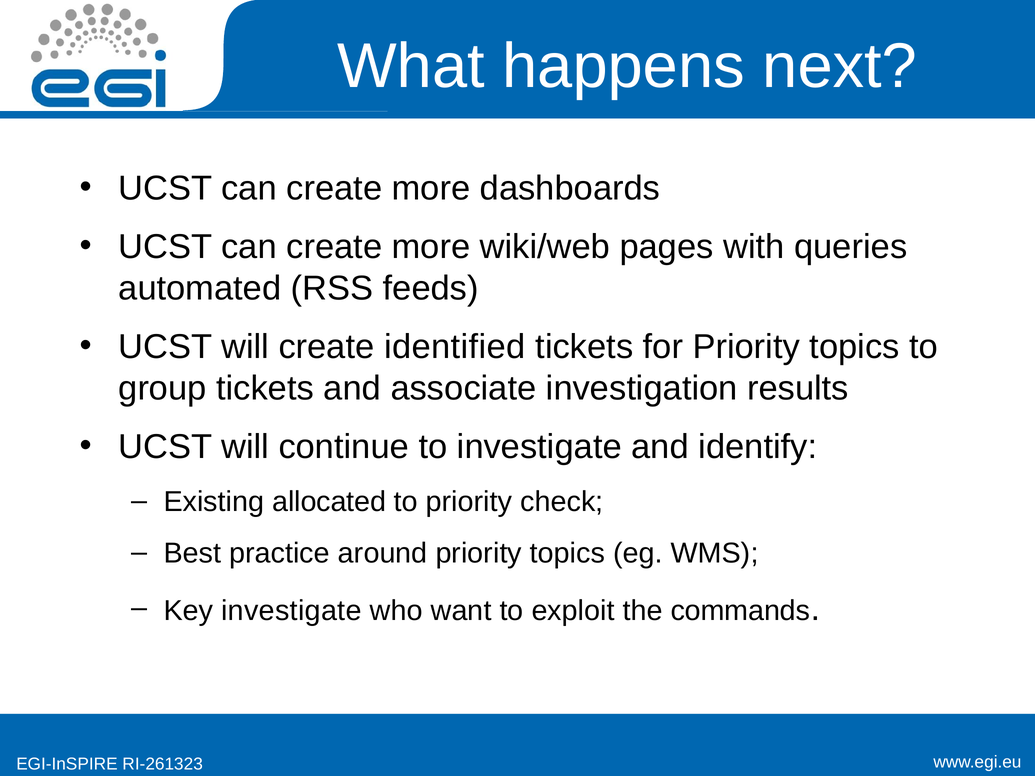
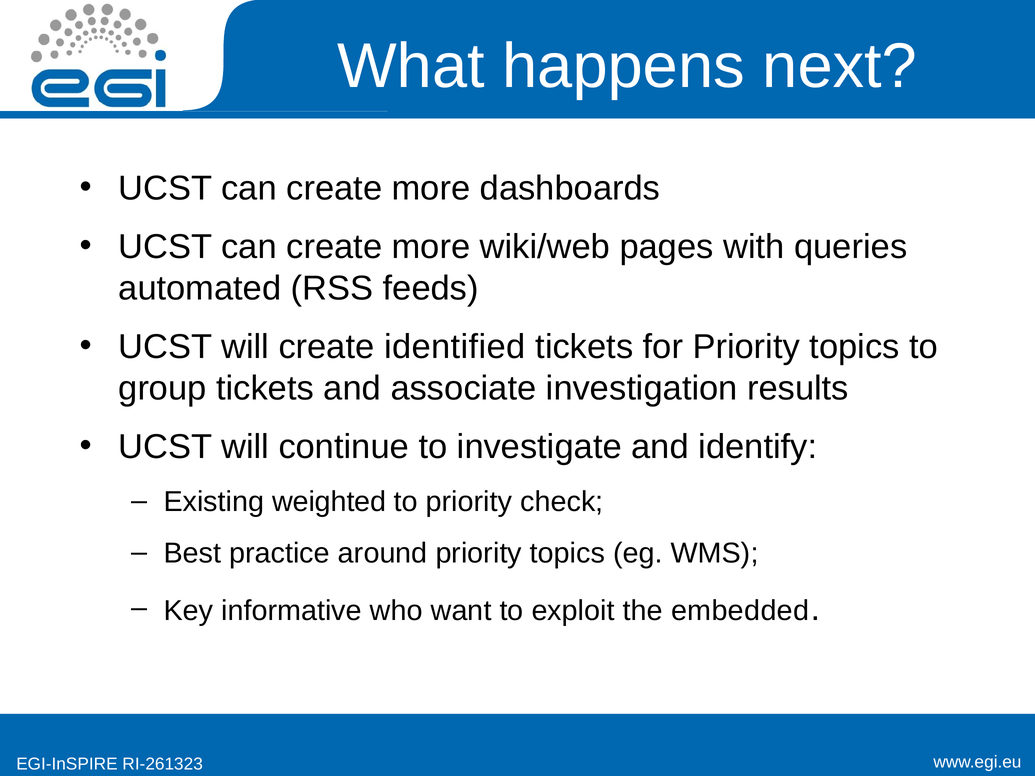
allocated: allocated -> weighted
Key investigate: investigate -> informative
commands: commands -> embedded
